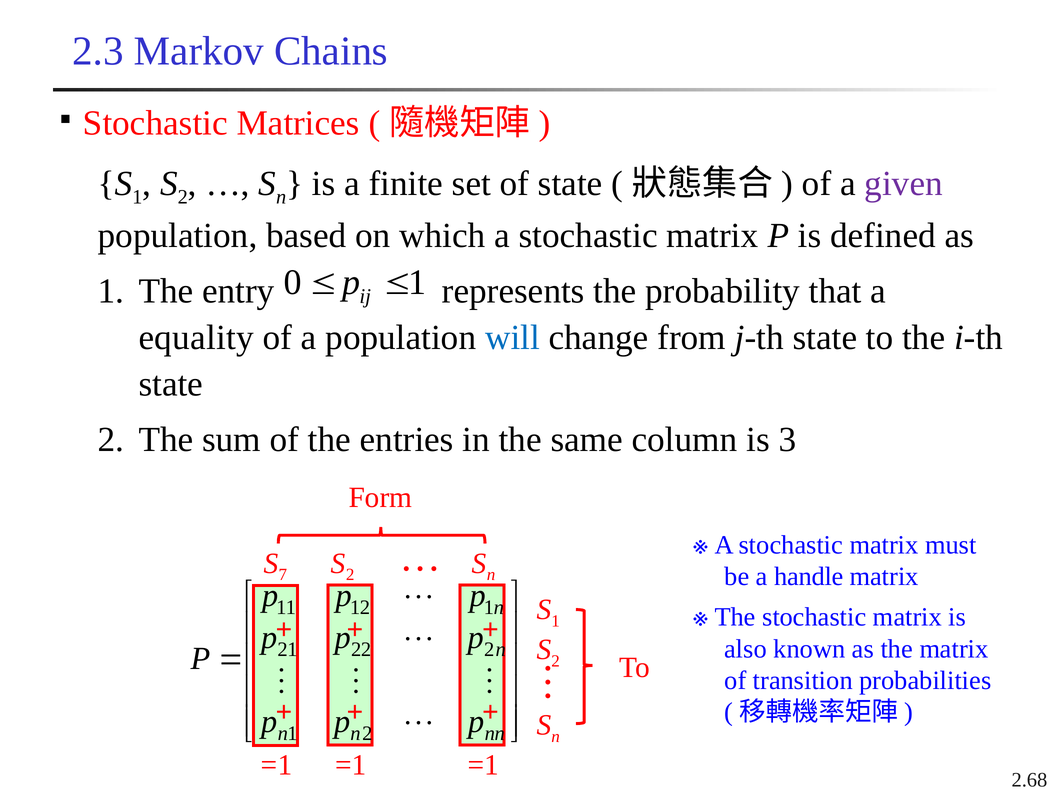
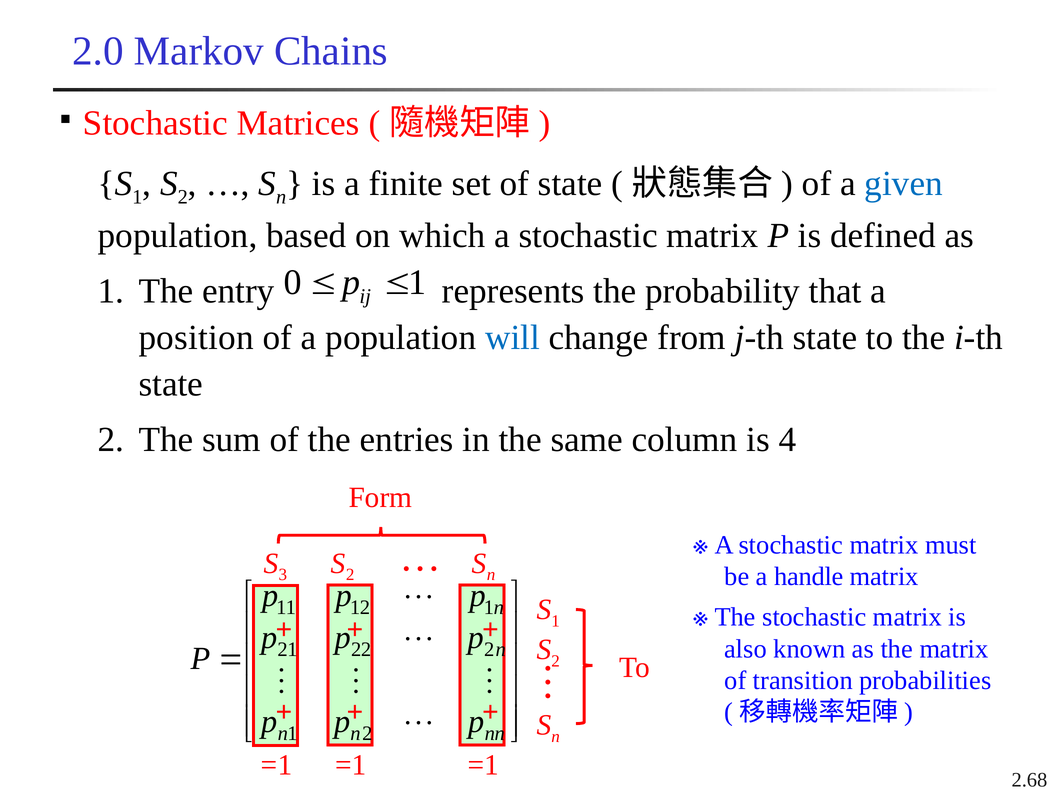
2.3: 2.3 -> 2.0
given colour: purple -> blue
equality: equality -> position
3: 3 -> 4
7: 7 -> 3
